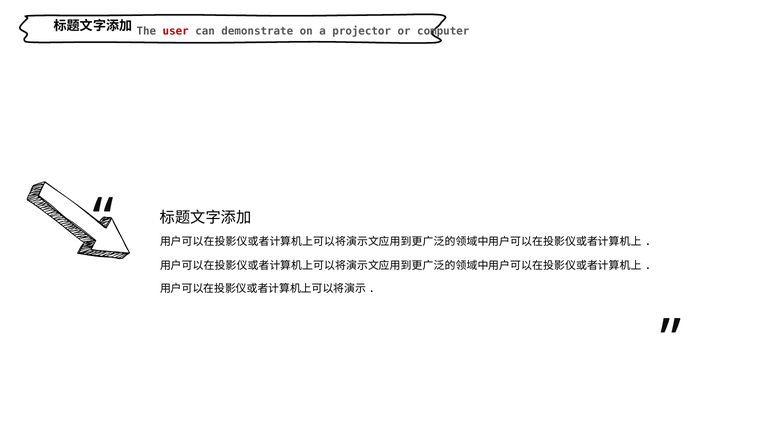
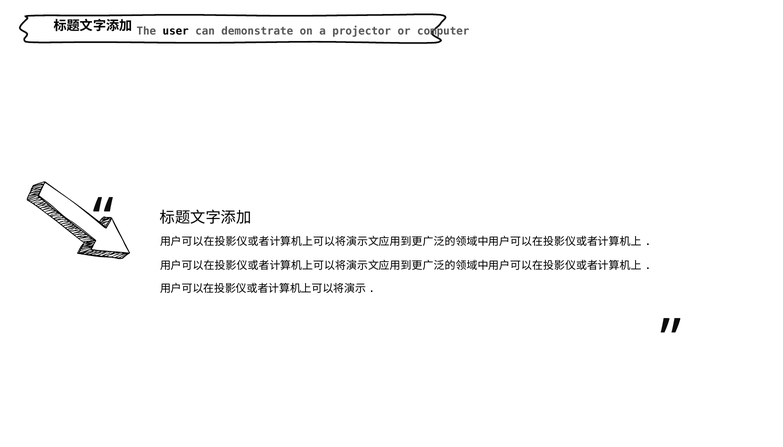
user colour: red -> black
